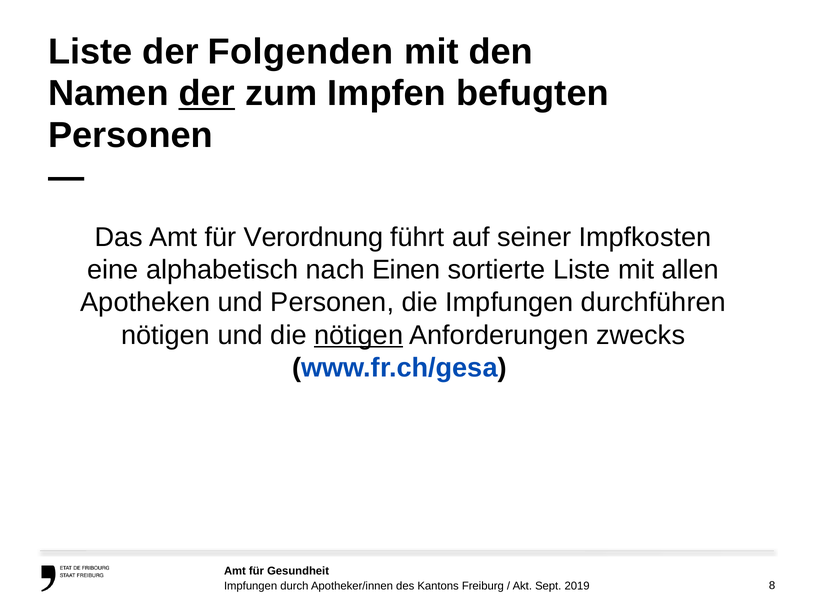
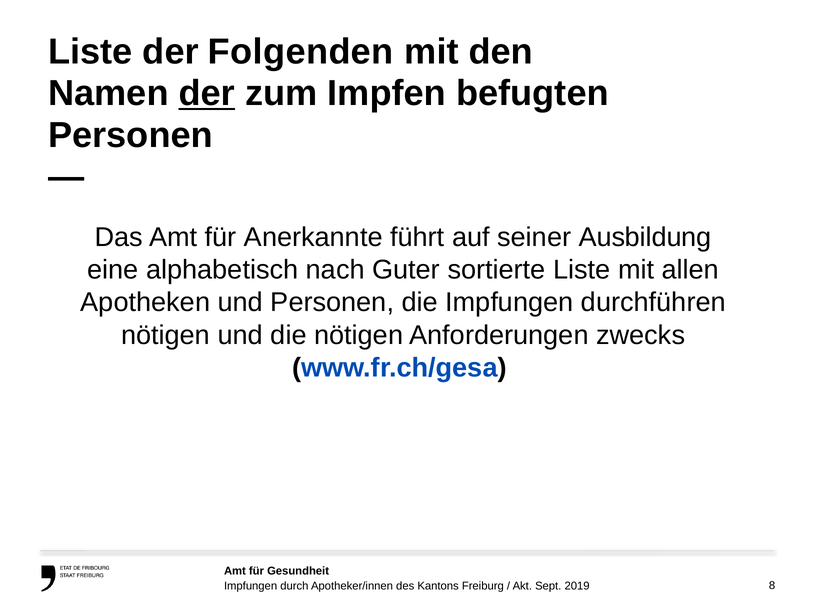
Verordnung: Verordnung -> Anerkannte
Impfkosten: Impfkosten -> Ausbildung
Einen: Einen -> Guter
nötigen at (359, 335) underline: present -> none
